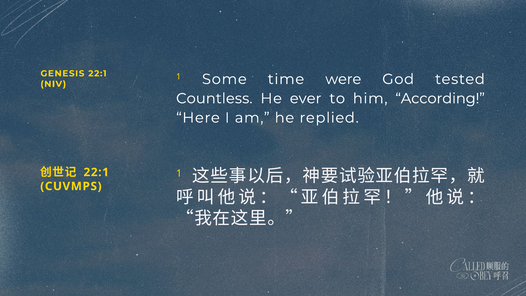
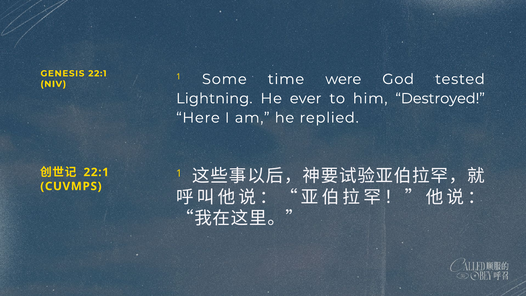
Countless: Countless -> Lightning
According: According -> Destroyed
